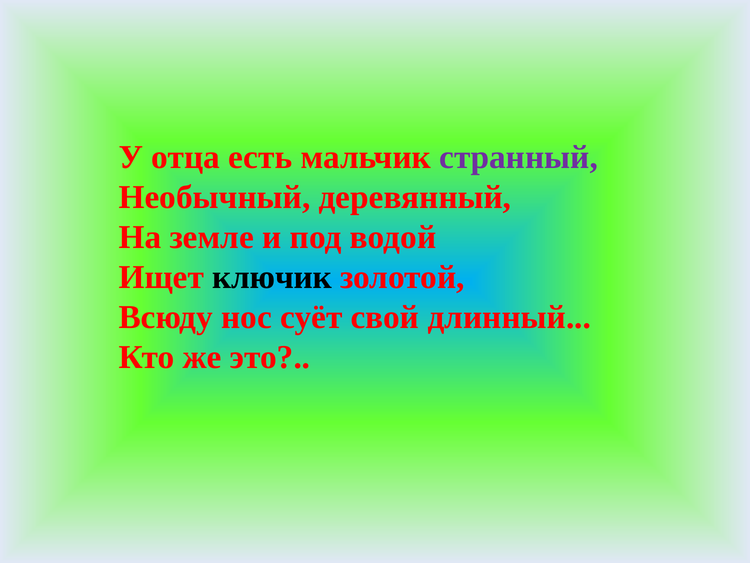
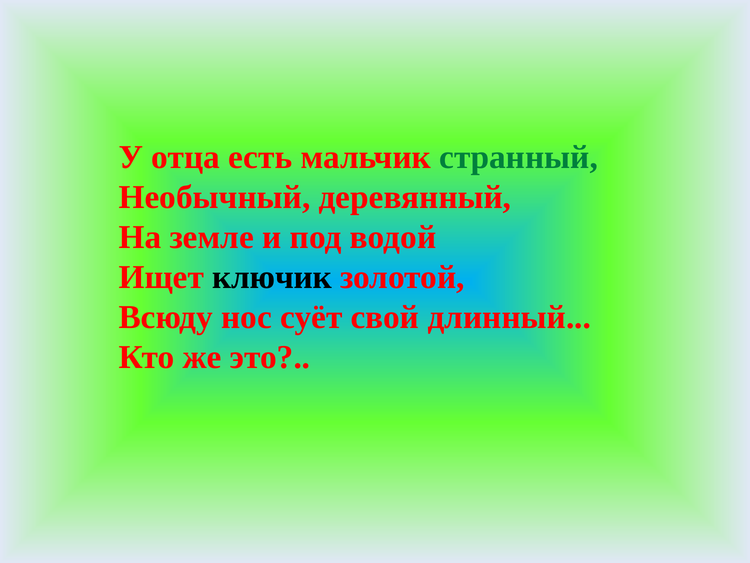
странный colour: purple -> green
